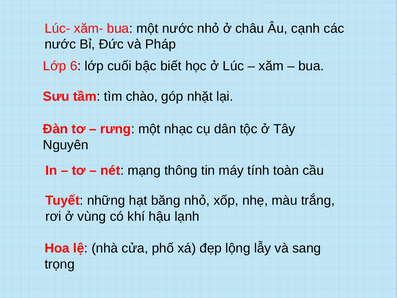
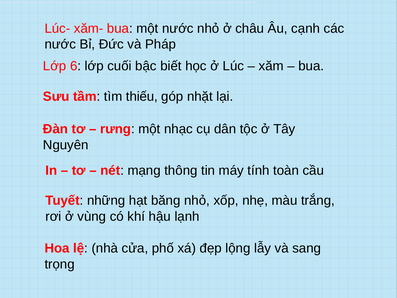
chào: chào -> thiếu
